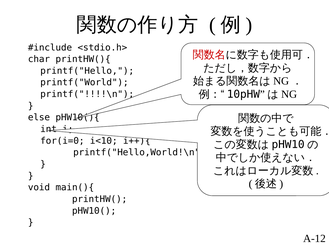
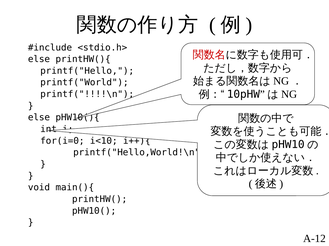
char at (39, 59): char -> else
